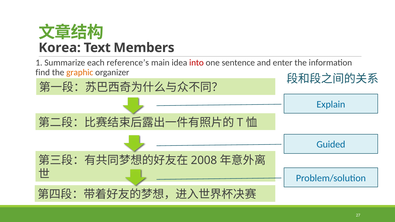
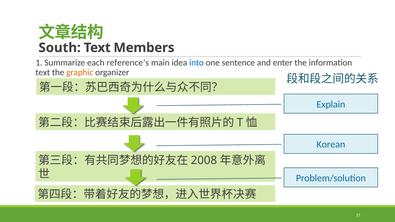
Korea: Korea -> South
into colour: red -> blue
find at (43, 72): find -> text
Guided: Guided -> Korean
